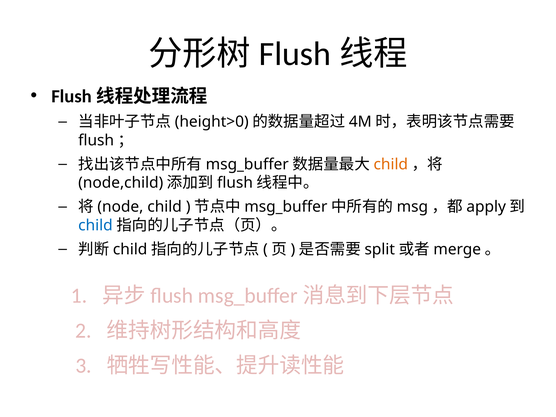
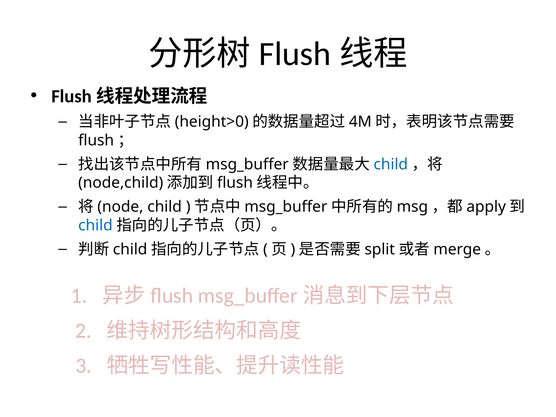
child at (391, 164) colour: orange -> blue
